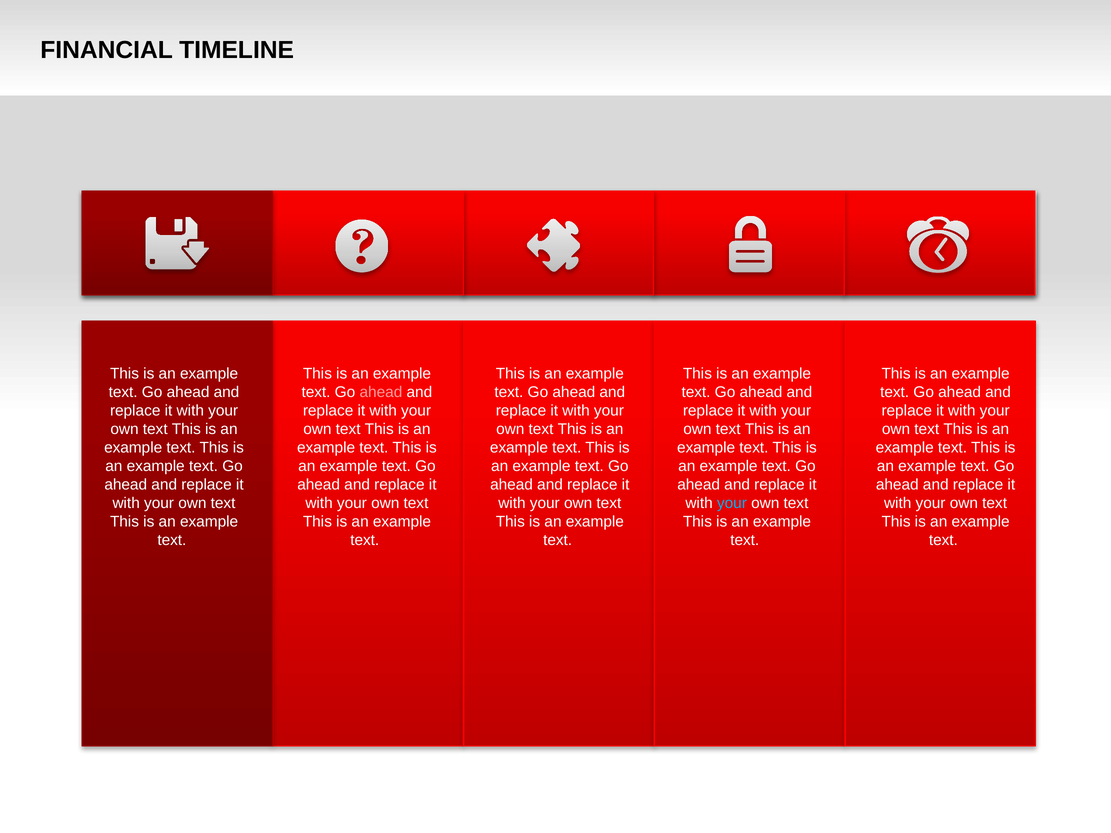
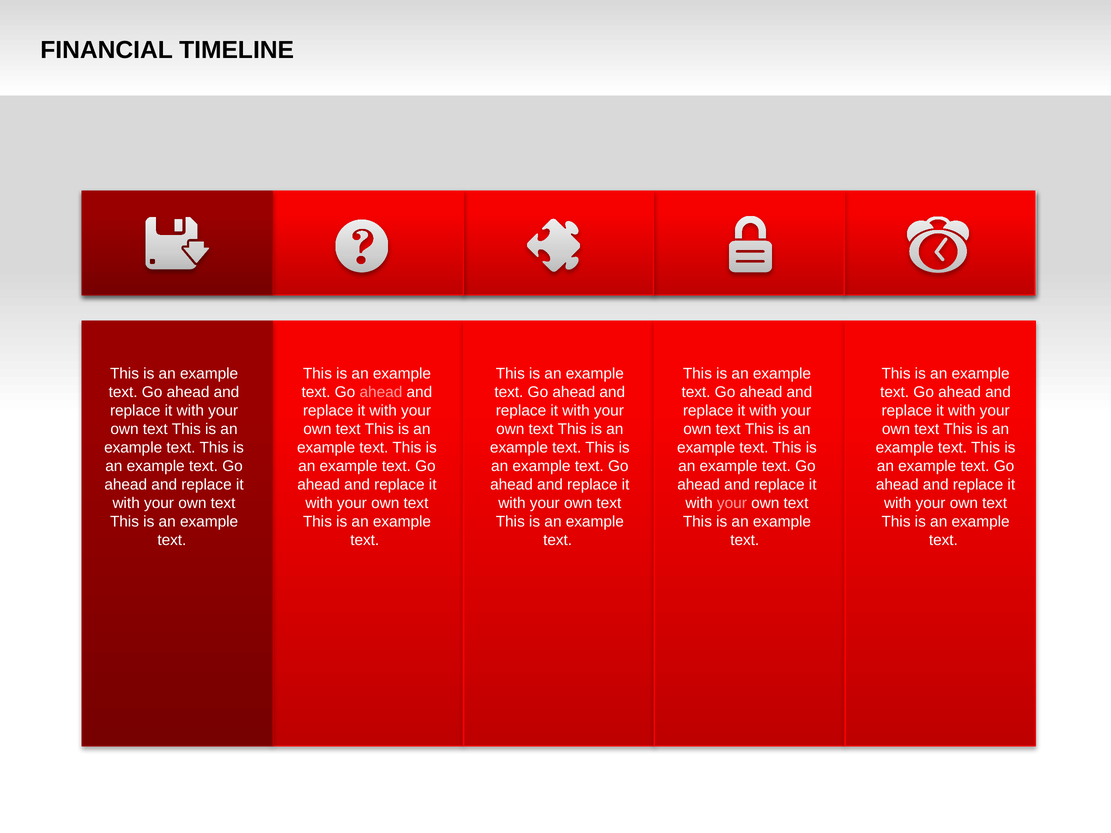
your at (732, 503) colour: light blue -> pink
